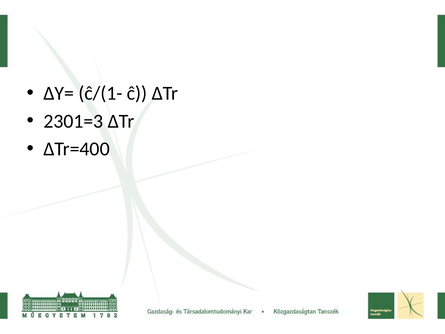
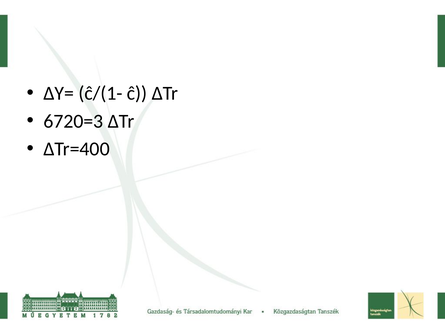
2301=3: 2301=3 -> 6720=3
